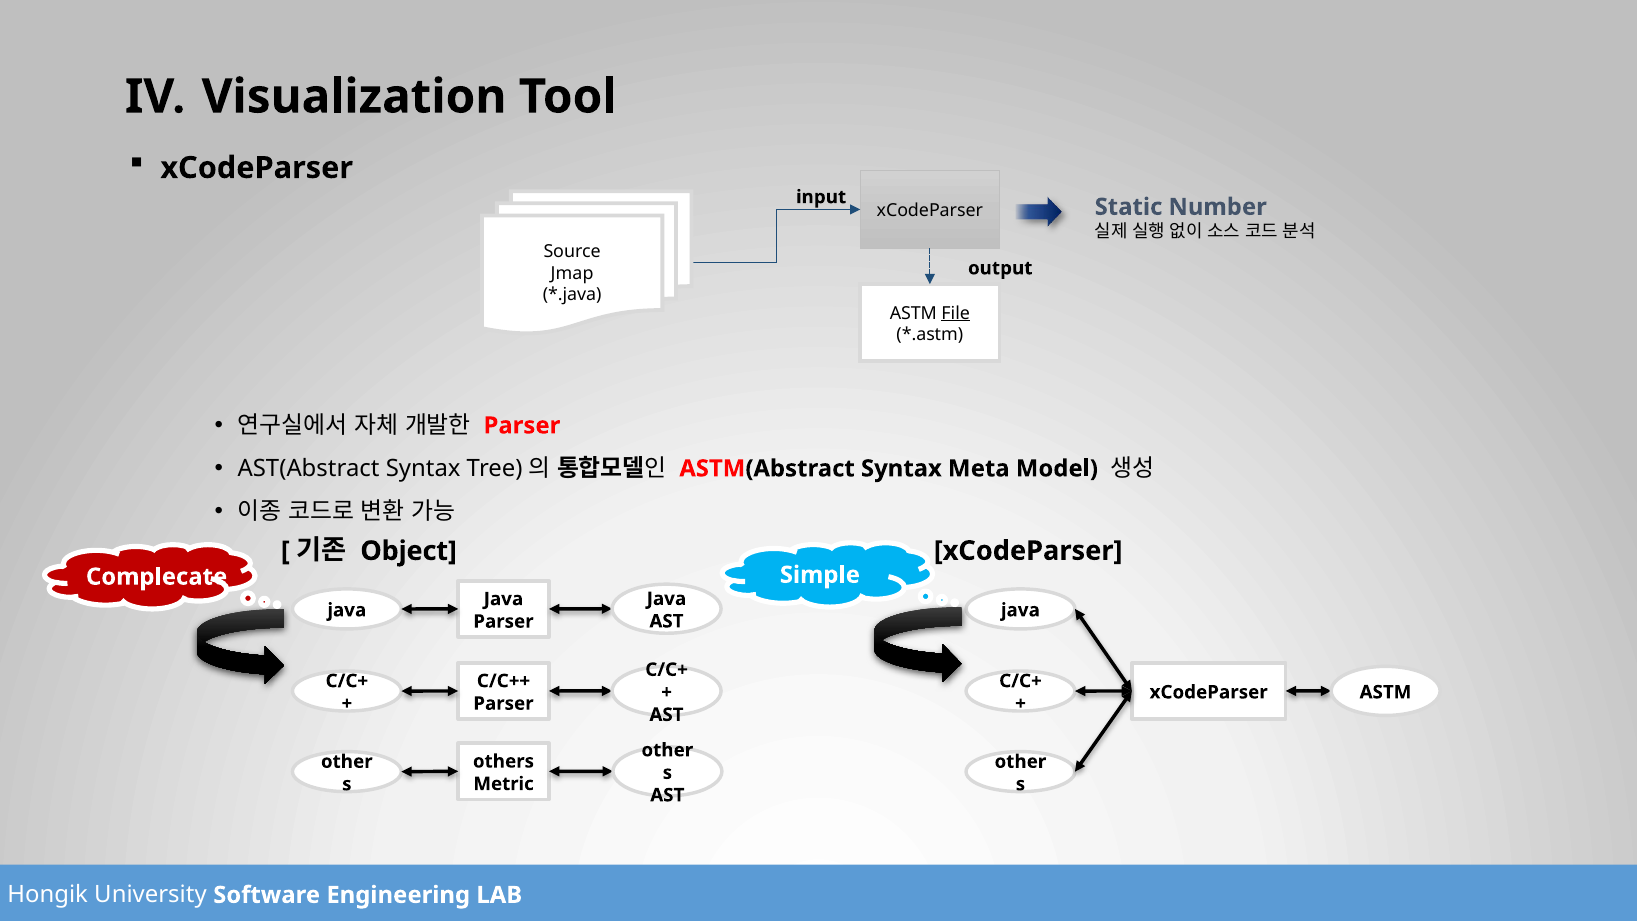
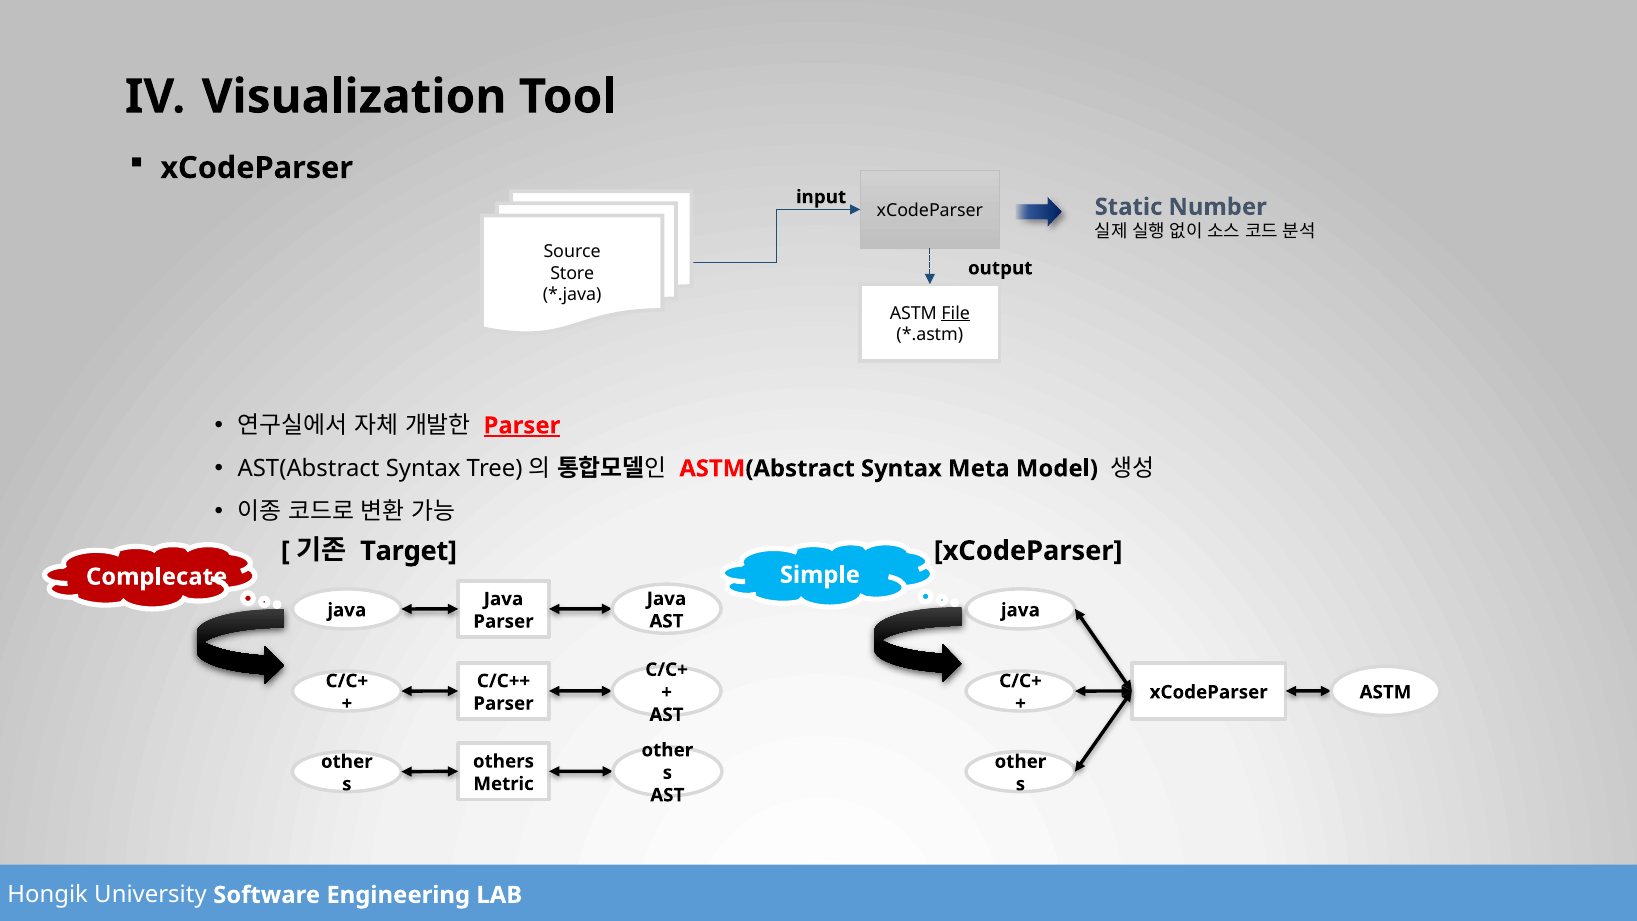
Jmap: Jmap -> Store
Parser at (522, 426) underline: none -> present
Object: Object -> Target
